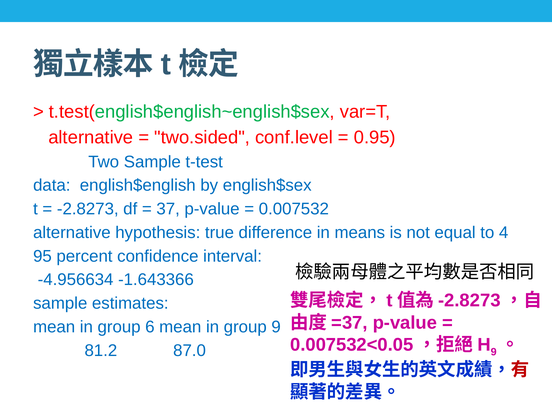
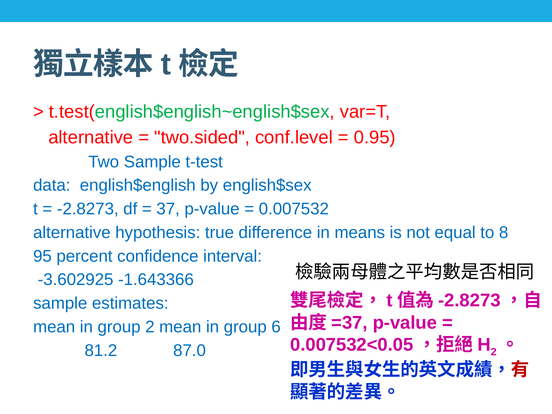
4: 4 -> 8
-4.956634: -4.956634 -> -3.602925
group 6: 6 -> 2
group 9: 9 -> 6
9 at (494, 352): 9 -> 2
